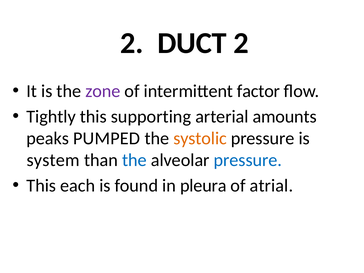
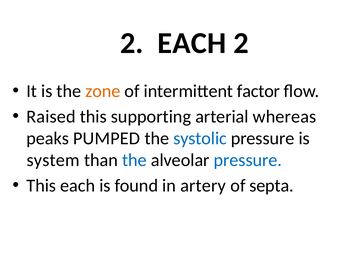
2 DUCT: DUCT -> EACH
zone colour: purple -> orange
Tightly: Tightly -> Raised
amounts: amounts -> whereas
systolic colour: orange -> blue
pleura: pleura -> artery
atrial: atrial -> septa
